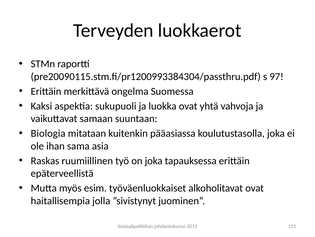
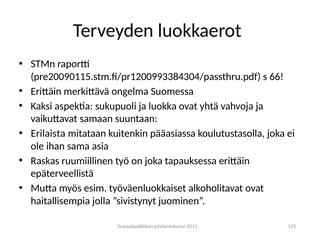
97: 97 -> 66
Biologia: Biologia -> Erilaista
